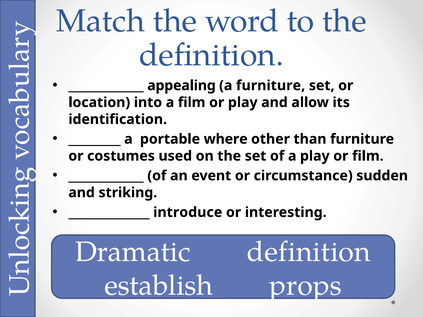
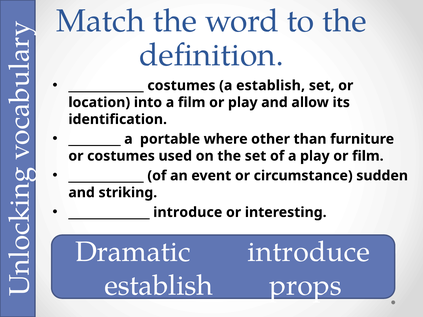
appealing at (181, 86): appealing -> costumes
a furniture: furniture -> establish
Dramatic definition: definition -> introduce
